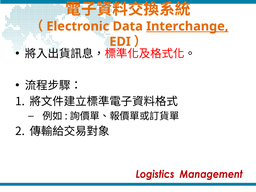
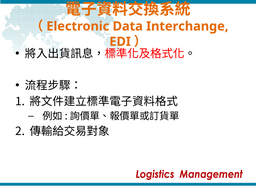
Interchange underline: present -> none
